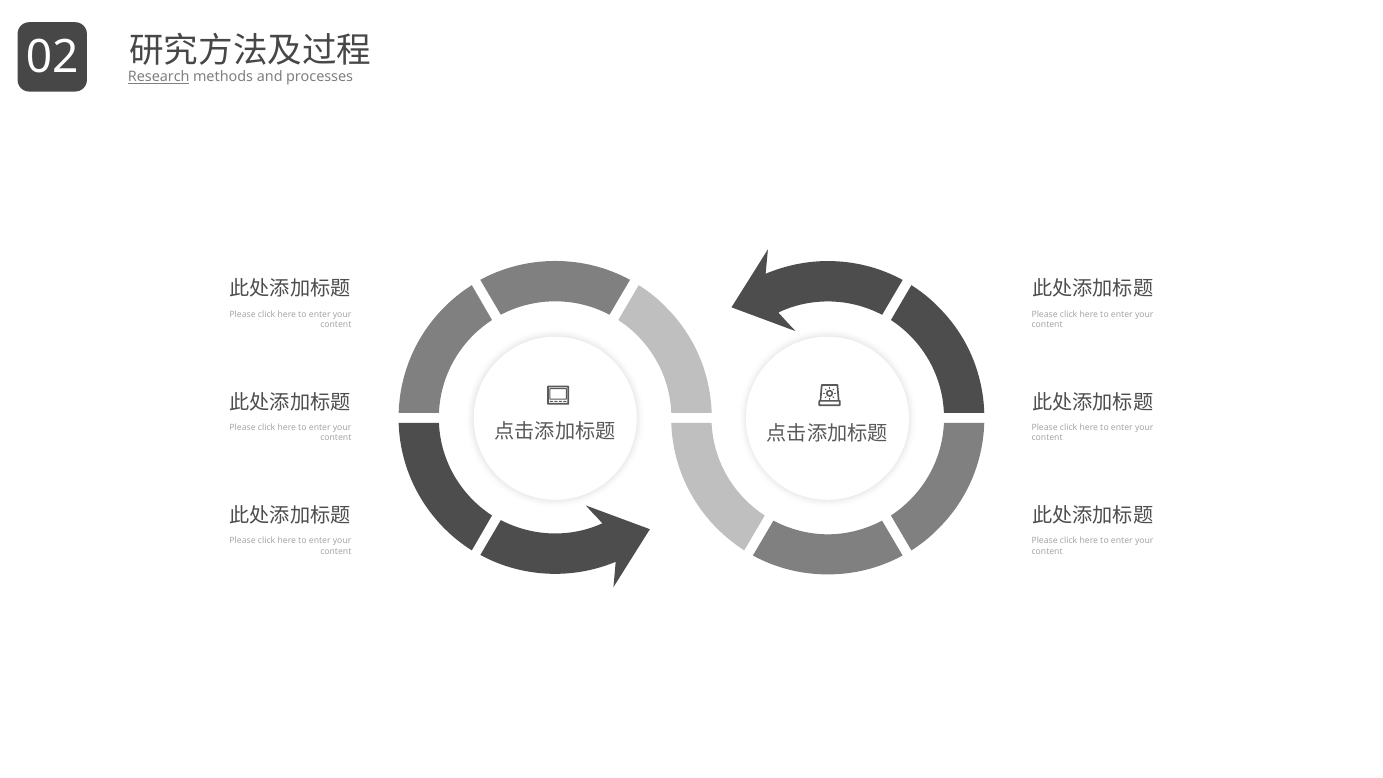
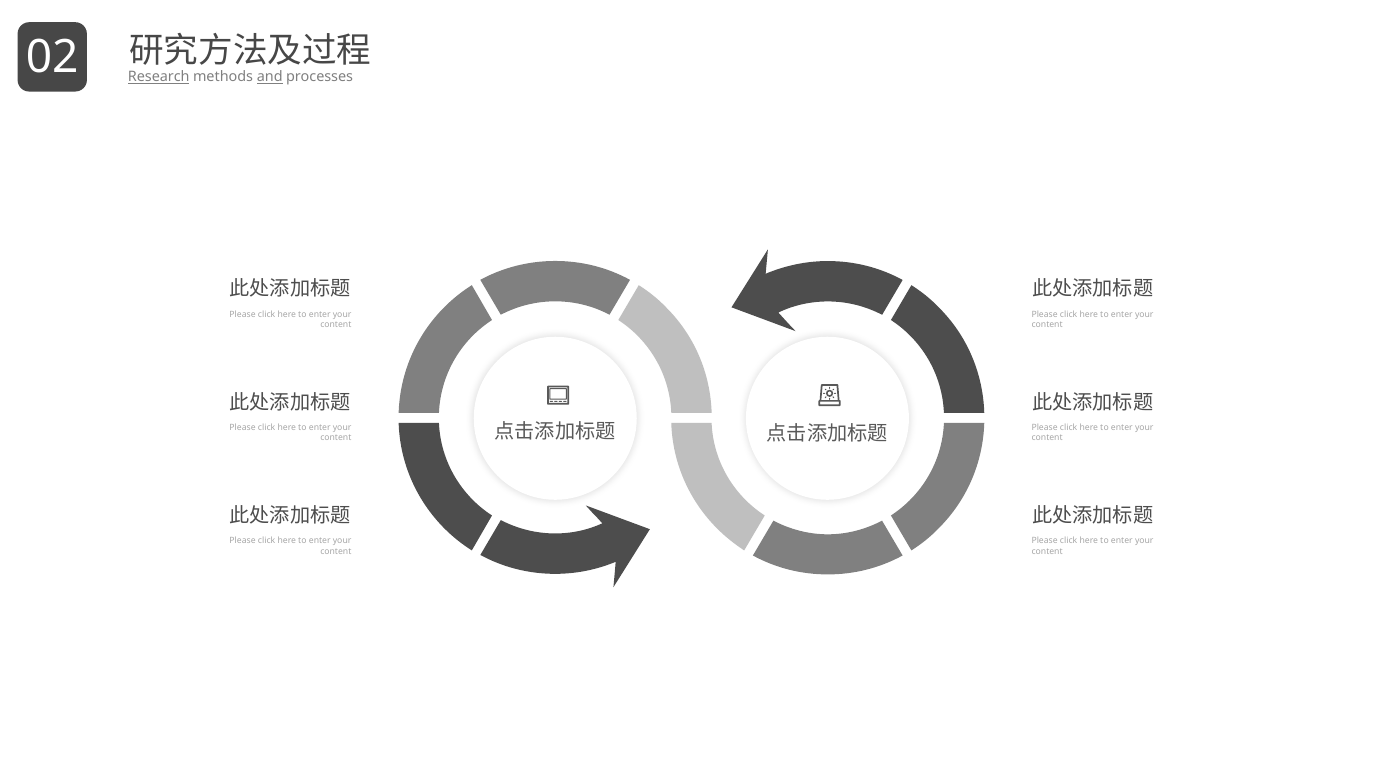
and underline: none -> present
